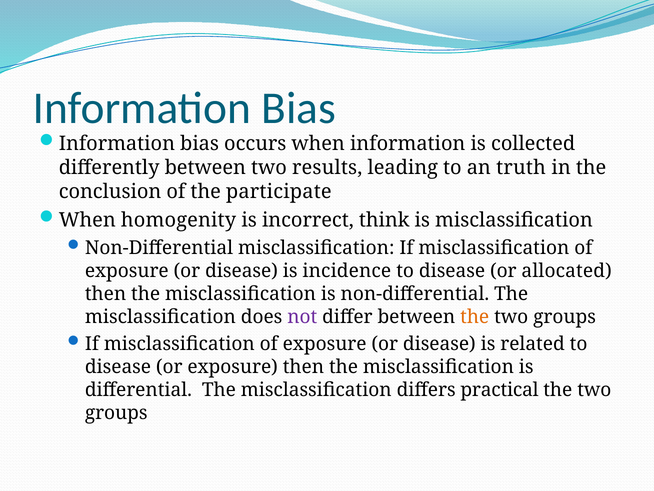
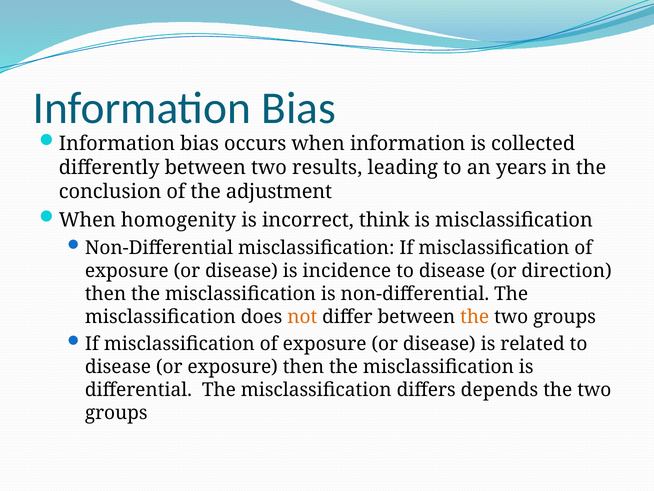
truth: truth -> years
participate: participate -> adjustment
allocated: allocated -> direction
not colour: purple -> orange
practical: practical -> depends
